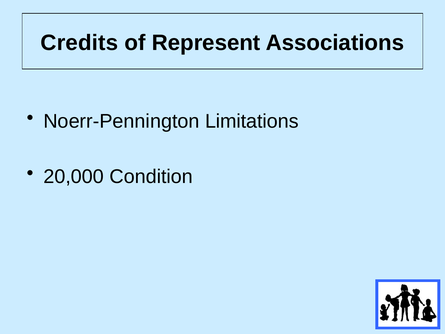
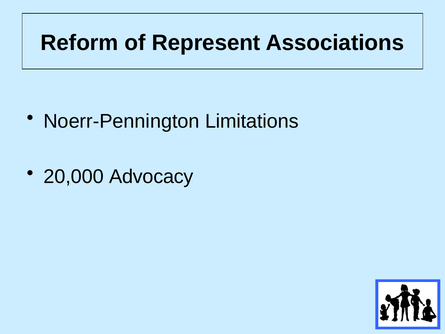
Credits: Credits -> Reform
Condition: Condition -> Advocacy
